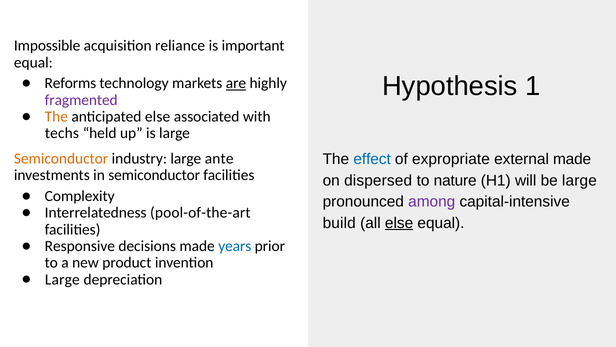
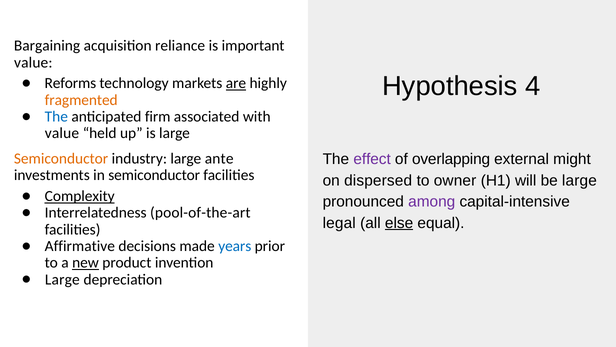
Impossible: Impossible -> Bargaining
equal at (33, 62): equal -> value
1: 1 -> 4
fragmented colour: purple -> orange
The at (56, 117) colour: orange -> blue
anticipated else: else -> firm
techs at (62, 133): techs -> value
effect colour: blue -> purple
expropriate: expropriate -> overlapping
external made: made -> might
nature: nature -> owner
Complexity underline: none -> present
build: build -> legal
Responsive: Responsive -> Affirmative
new underline: none -> present
